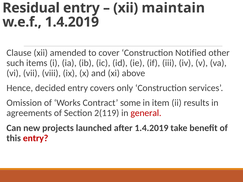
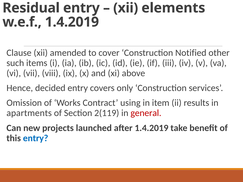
maintain: maintain -> elements
some: some -> using
agreements: agreements -> apartments
entry at (36, 138) colour: red -> blue
